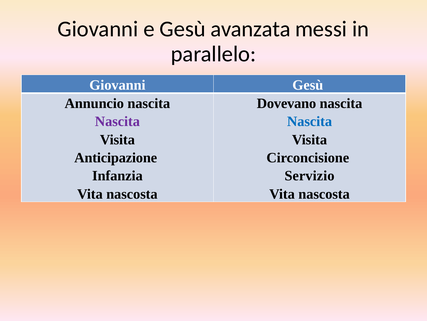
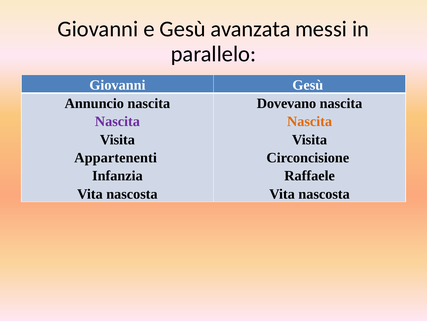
Nascita at (310, 121) colour: blue -> orange
Anticipazione: Anticipazione -> Appartenenti
Servizio: Servizio -> Raffaele
